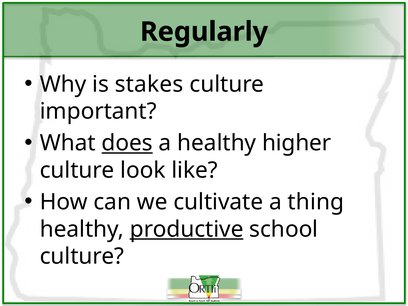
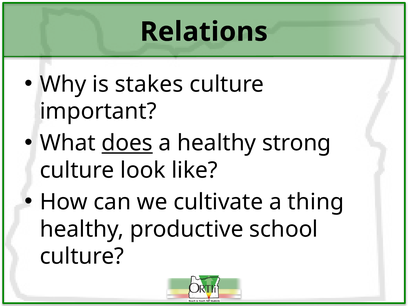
Regularly: Regularly -> Relations
higher: higher -> strong
productive underline: present -> none
